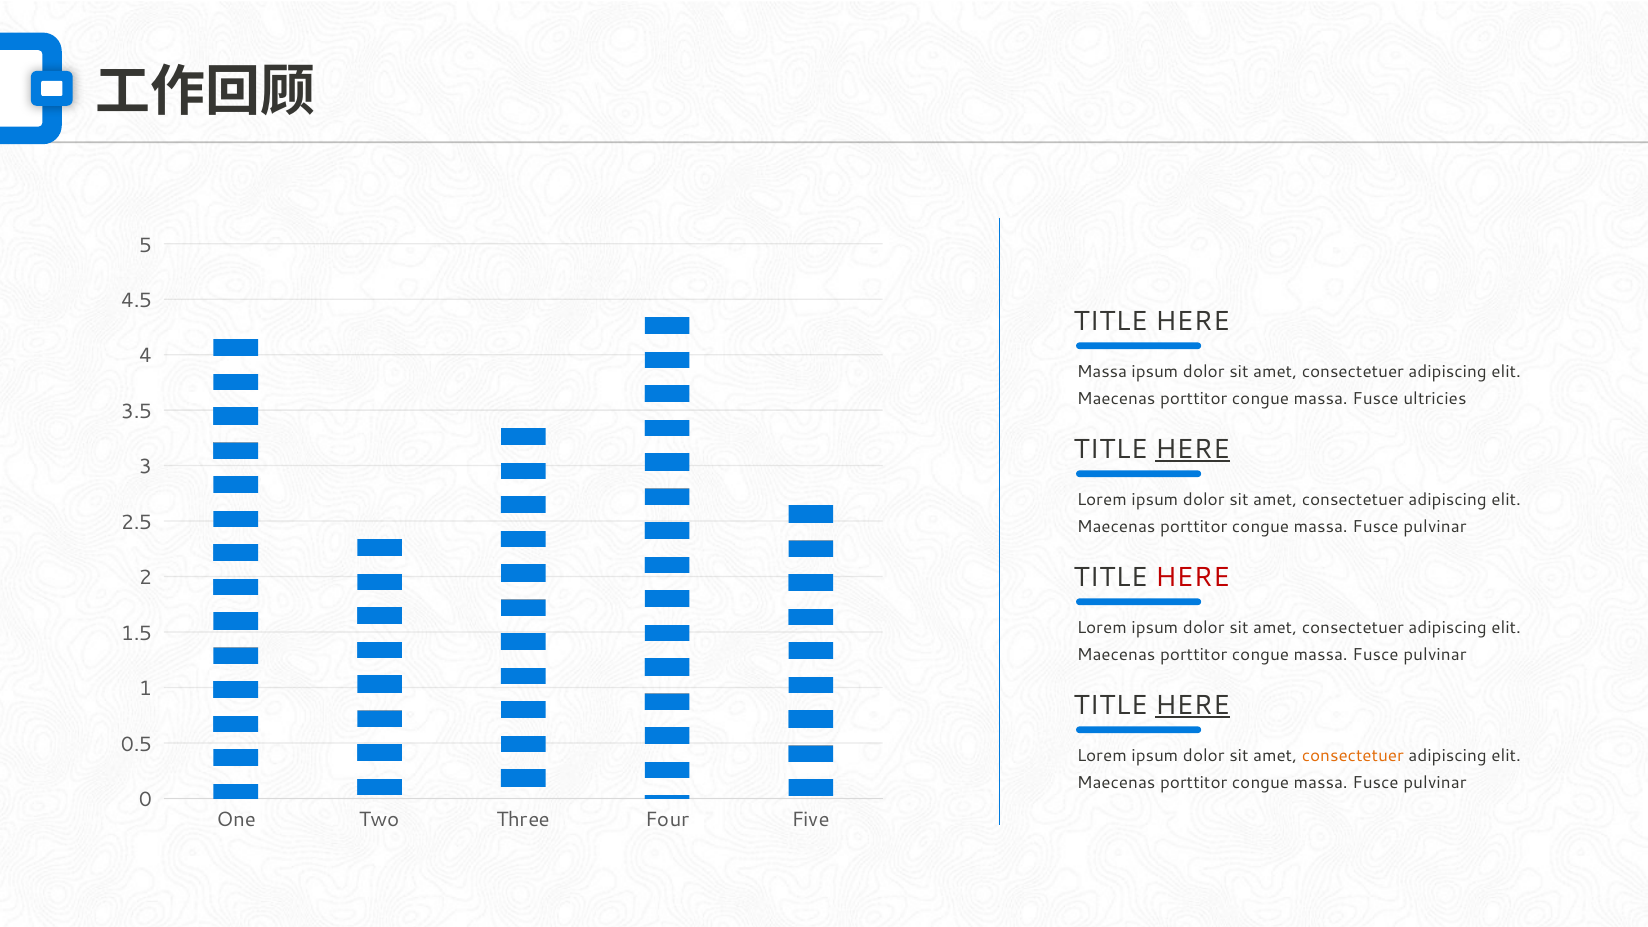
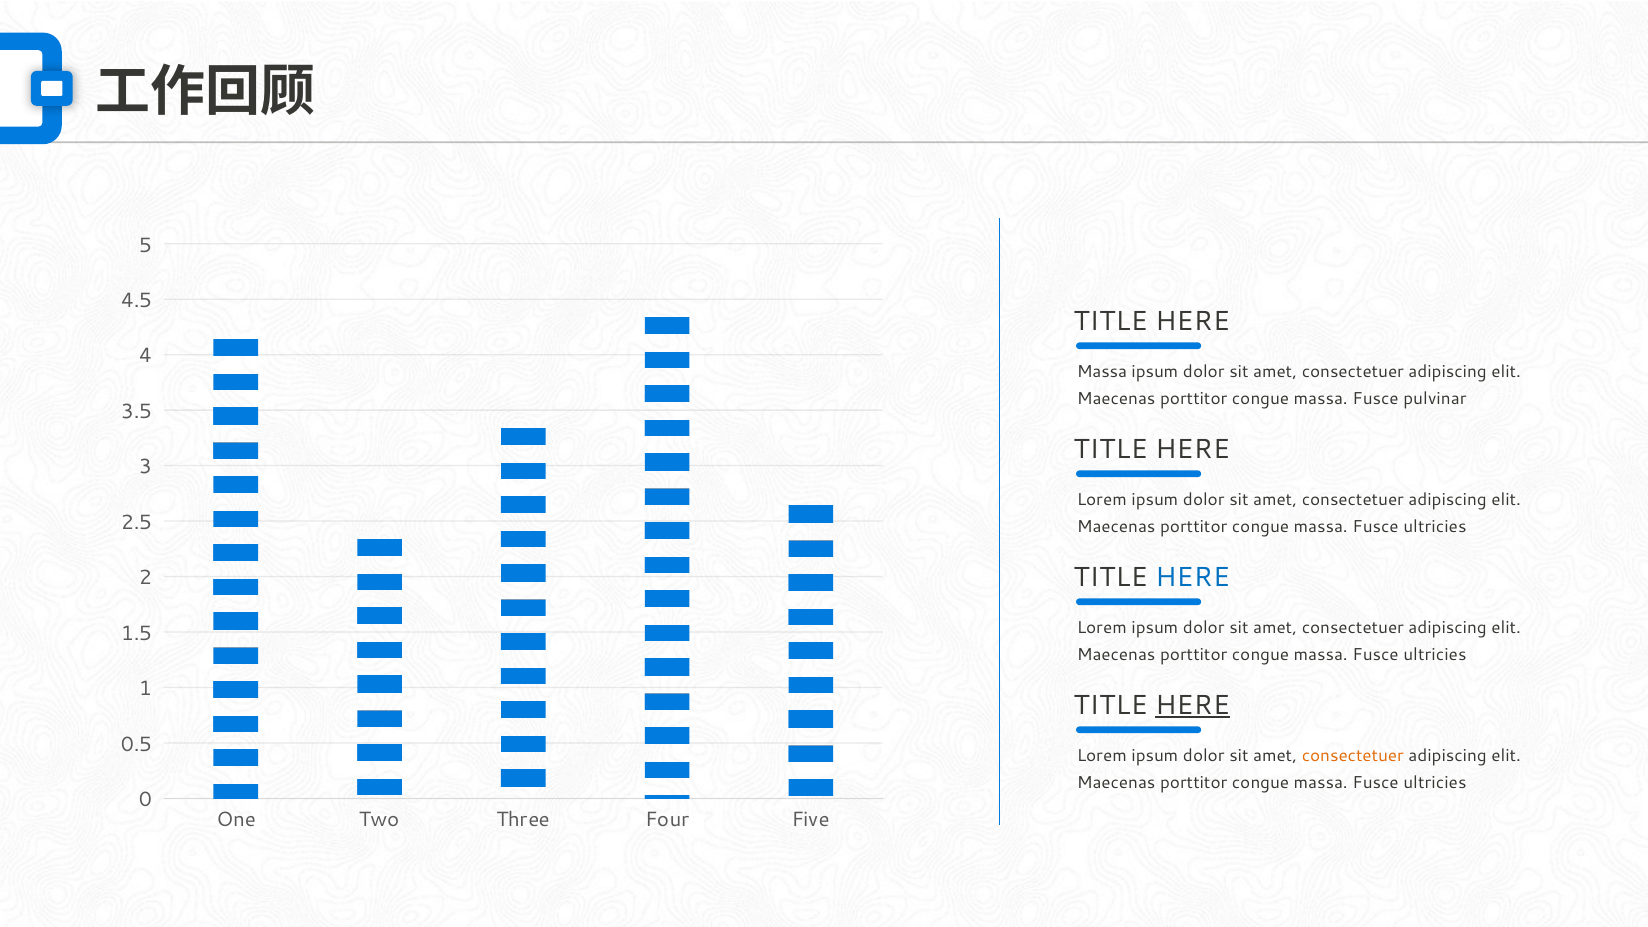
ultricies: ultricies -> pulvinar
HERE at (1193, 449) underline: present -> none
pulvinar at (1435, 527): pulvinar -> ultricies
HERE at (1193, 577) colour: red -> blue
pulvinar at (1435, 655): pulvinar -> ultricies
pulvinar at (1435, 783): pulvinar -> ultricies
